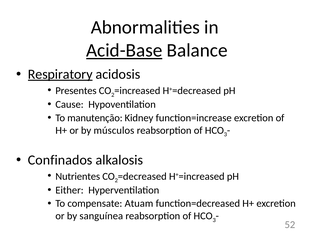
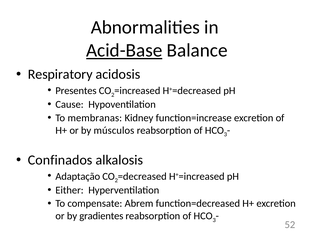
Respiratory underline: present -> none
manutenção: manutenção -> membranas
Nutrientes: Nutrientes -> Adaptação
Atuam: Atuam -> Abrem
sanguínea: sanguínea -> gradientes
